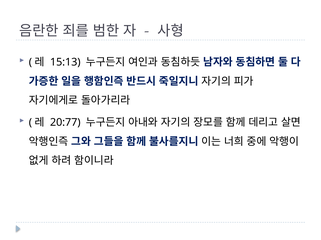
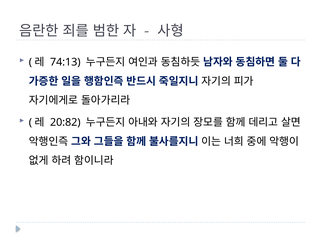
15:13: 15:13 -> 74:13
20:77: 20:77 -> 20:82
